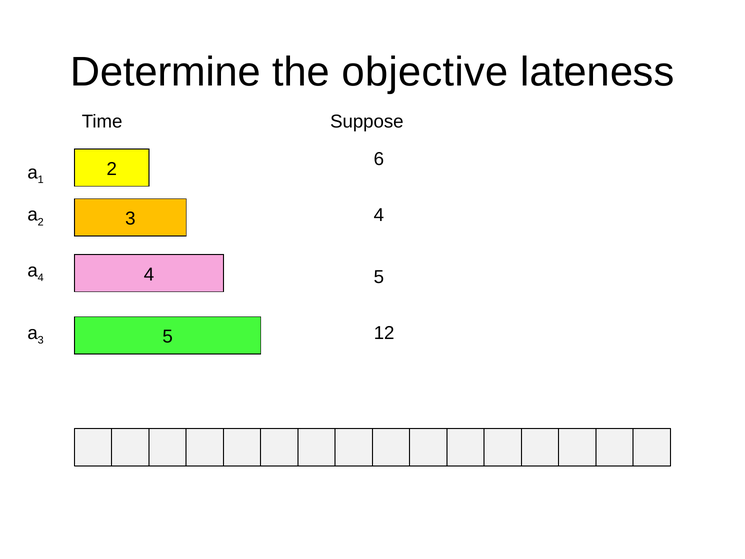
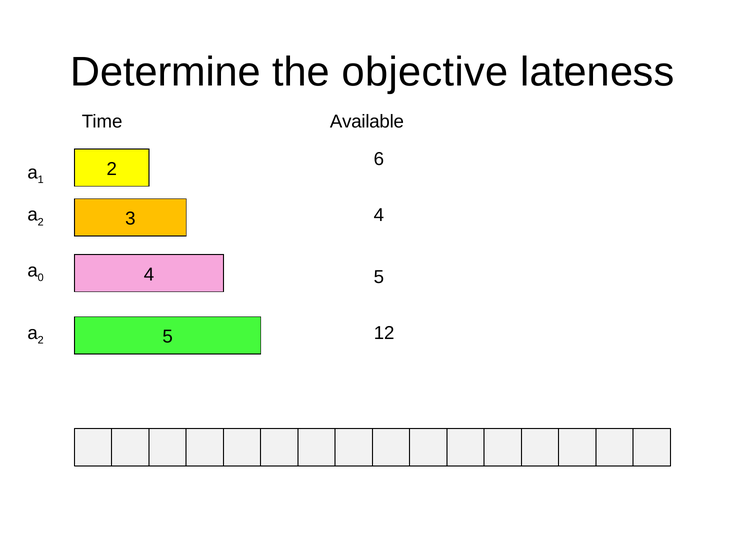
Suppose: Suppose -> Available
4 at (41, 278): 4 -> 0
3 at (41, 340): 3 -> 2
